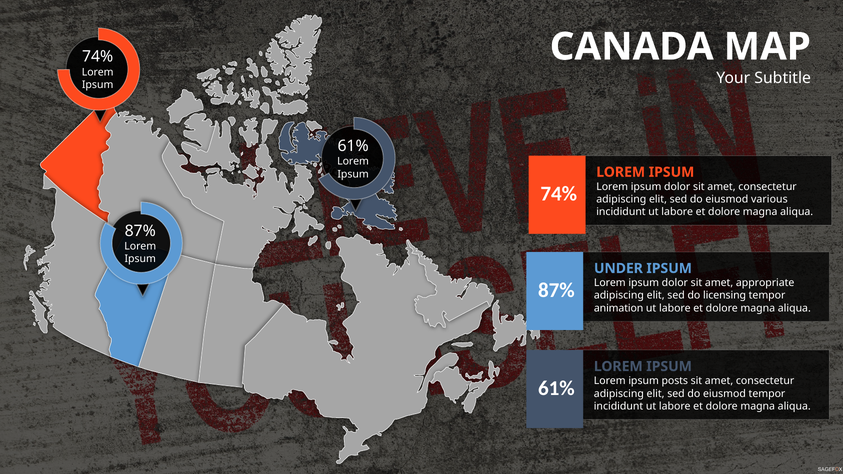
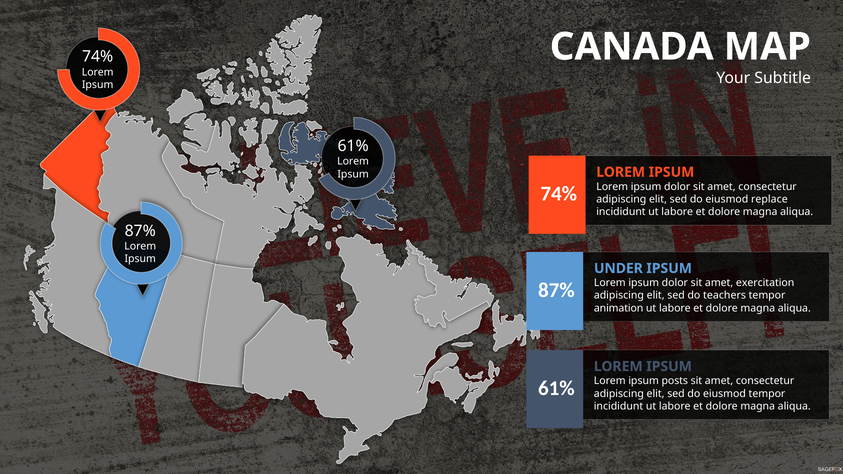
various: various -> replace
appropriate: appropriate -> exercitation
licensing: licensing -> teachers
